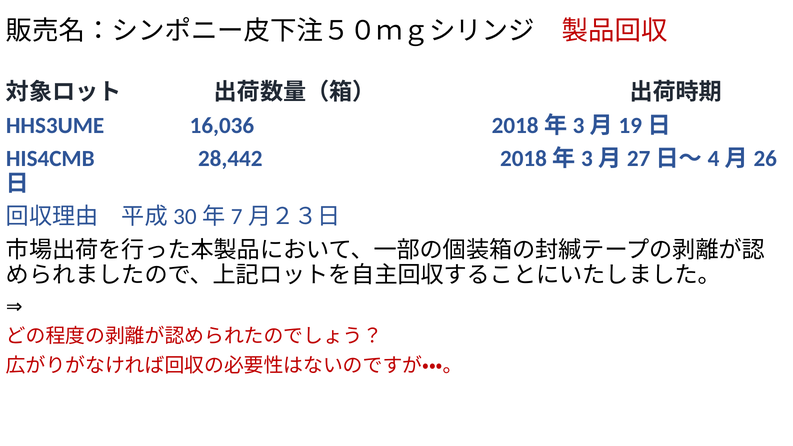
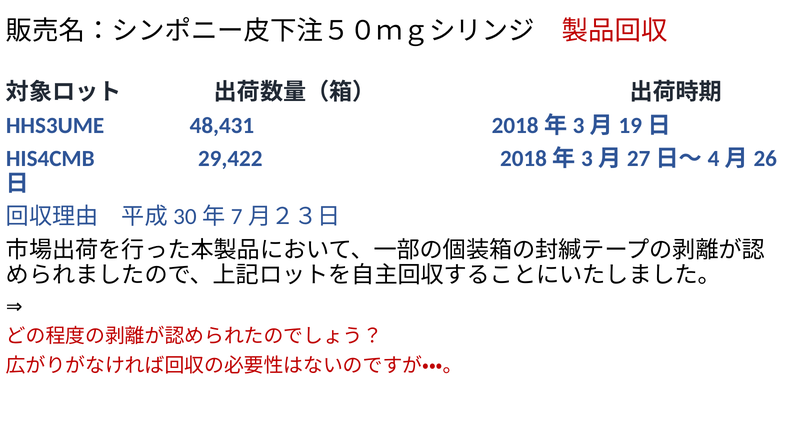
16,036: 16,036 -> 48,431
28,442: 28,442 -> 29,422
